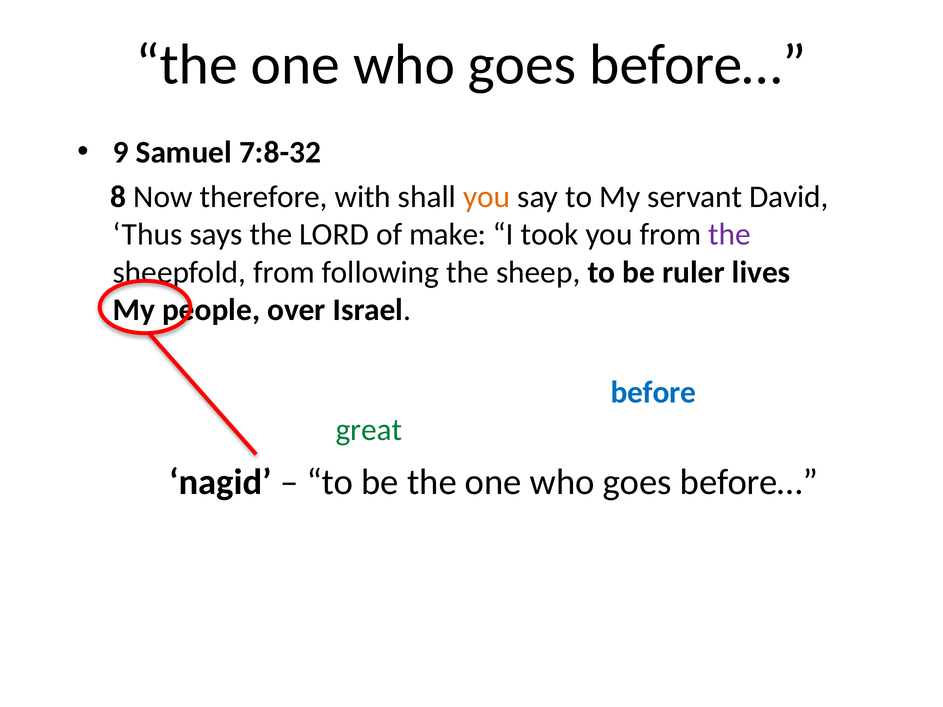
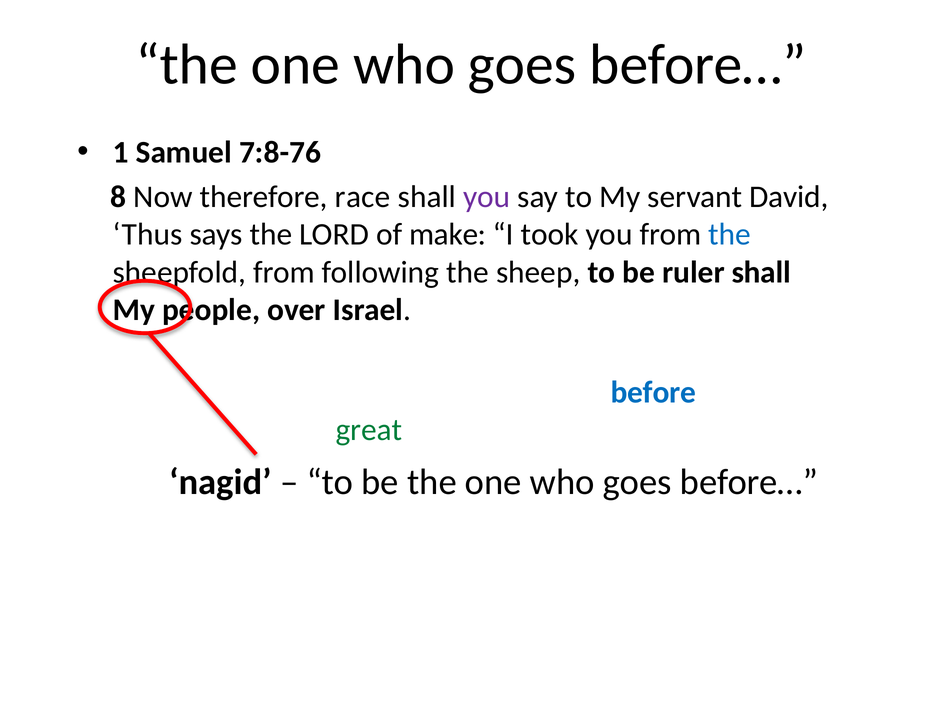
9 at (121, 152): 9 -> 1
7:8-32: 7:8-32 -> 7:8-76
therefore with: with -> race
you at (487, 197) colour: orange -> purple
the at (730, 235) colour: purple -> blue
ruler lives: lives -> shall
